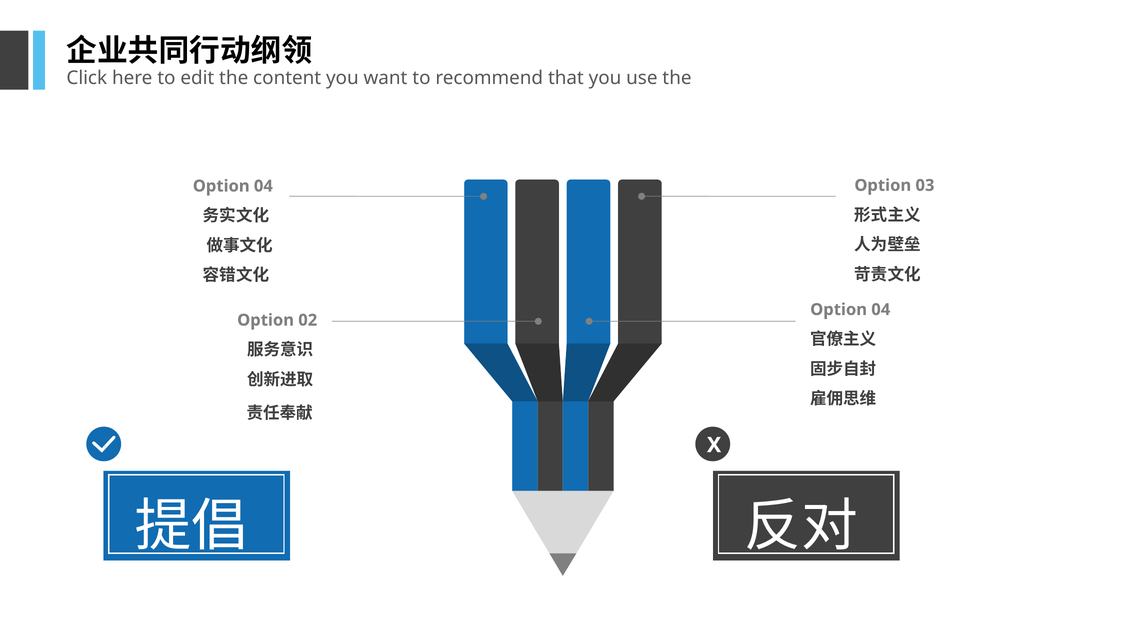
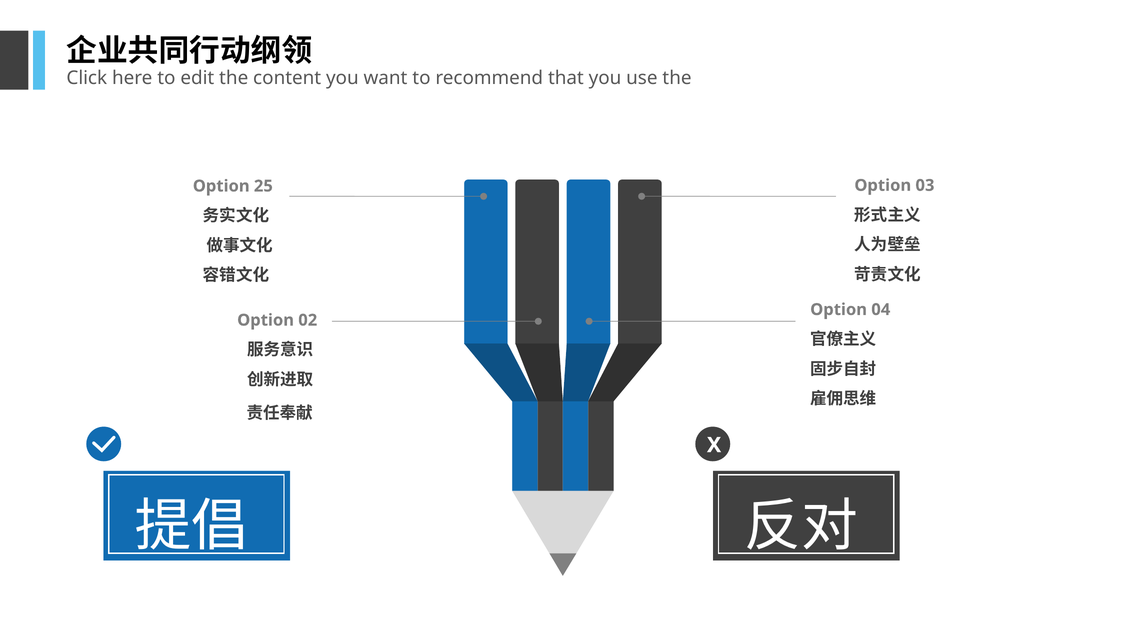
04 at (263, 186): 04 -> 25
